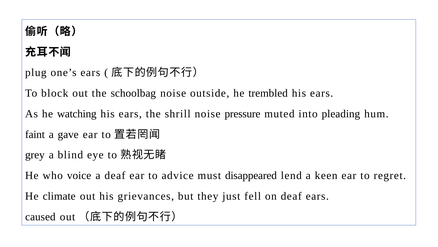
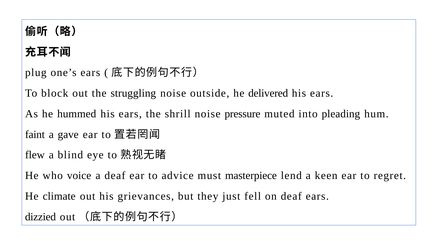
schoolbag: schoolbag -> struggling
trembled: trembled -> delivered
watching: watching -> hummed
grey: grey -> flew
disappeared: disappeared -> masterpiece
caused: caused -> dizzied
